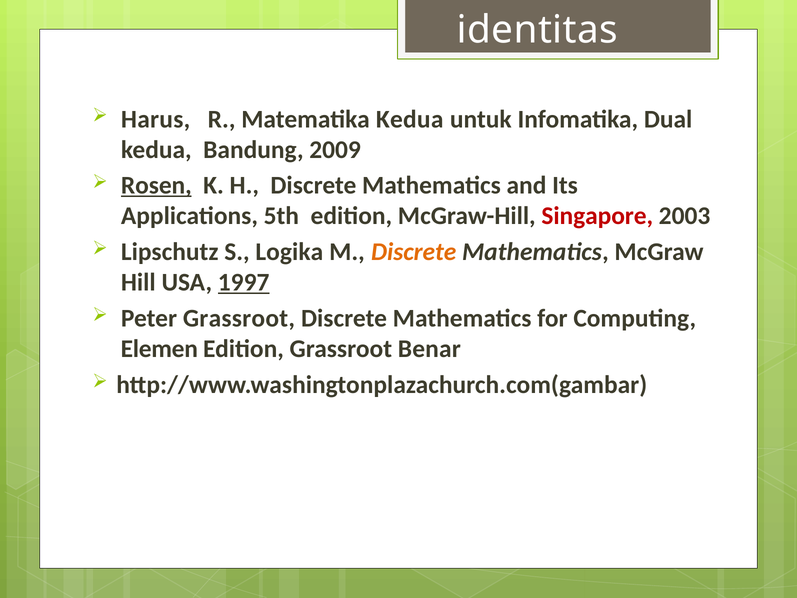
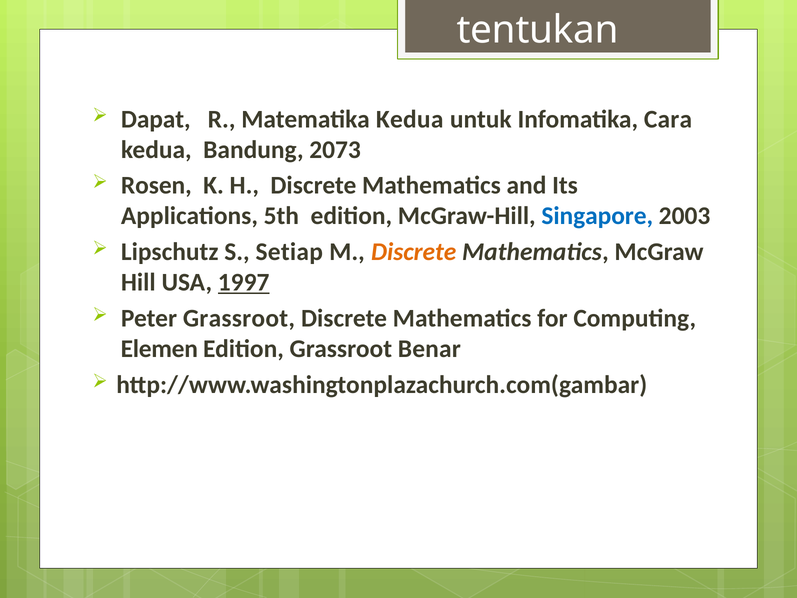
identitas: identitas -> tentukan
Harus: Harus -> Dapat
Dual: Dual -> Cara
2009: 2009 -> 2073
Rosen underline: present -> none
Singapore colour: red -> blue
Logika: Logika -> Setiap
